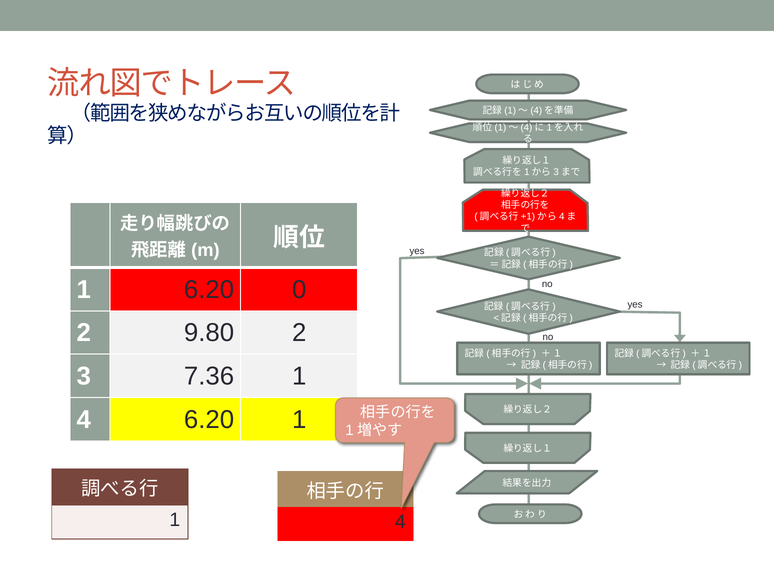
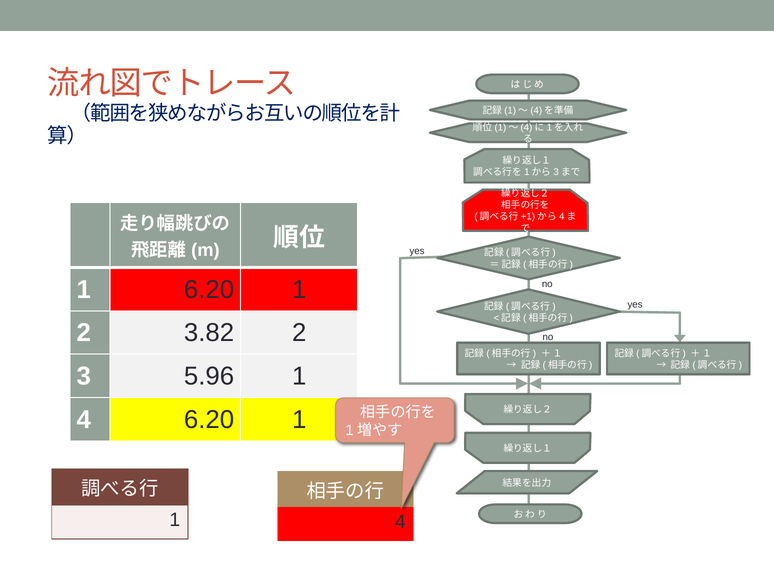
1 6.20 0: 0 -> 1
9.80: 9.80 -> 3.82
7.36: 7.36 -> 5.96
